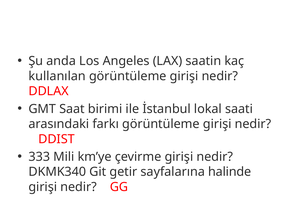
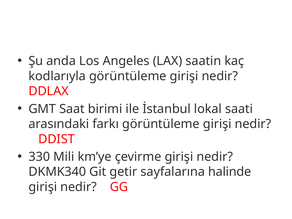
kullanılan: kullanılan -> kodlarıyla
333: 333 -> 330
